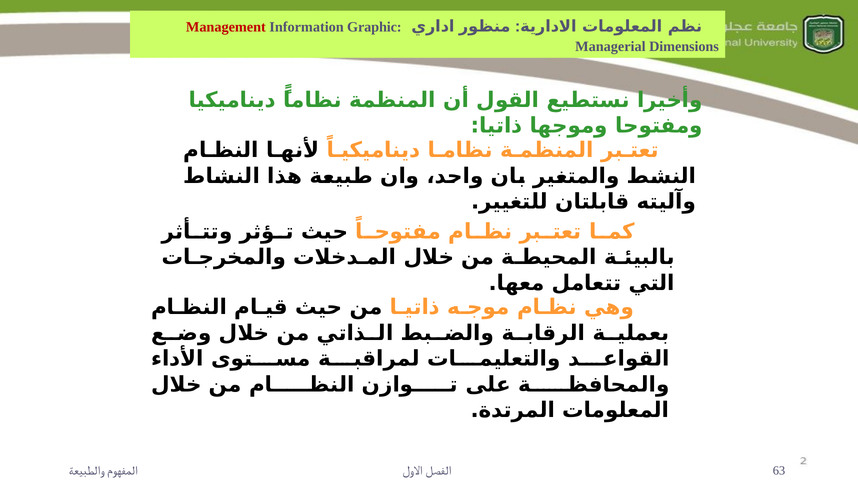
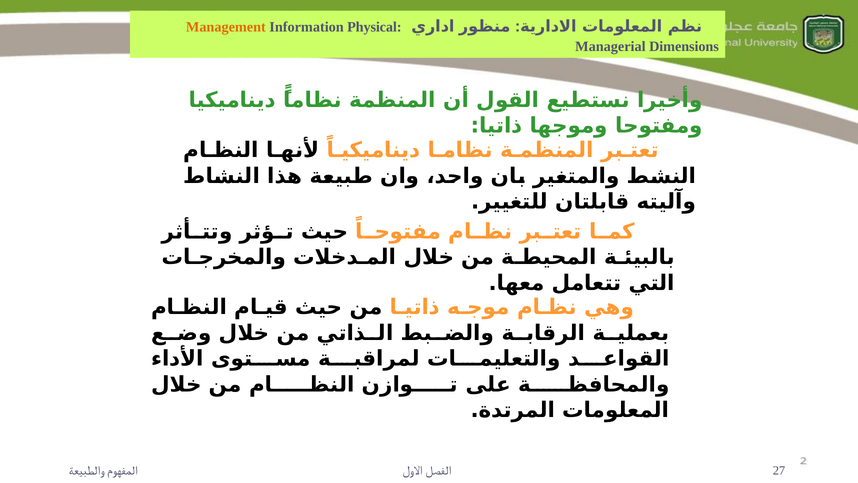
Management colour: red -> orange
Graphic: Graphic -> Physical
63: 63 -> 27
